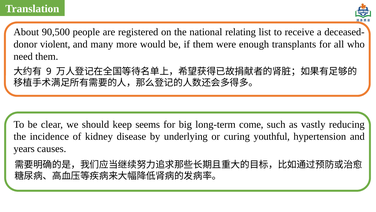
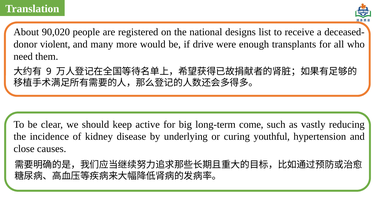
90,500: 90,500 -> 90,020
relating: relating -> designs
if them: them -> drive
seems: seems -> active
years: years -> close
